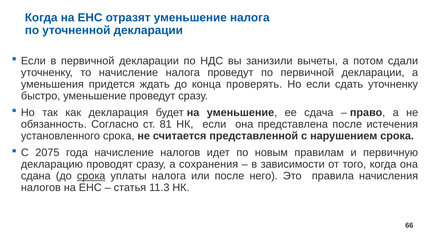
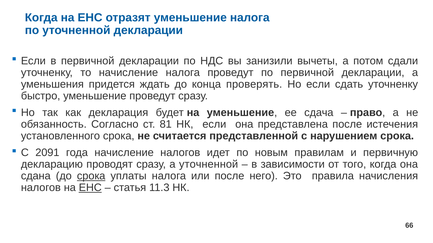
2075: 2075 -> 2091
а сохранения: сохранения -> уточненной
ЕНС at (90, 188) underline: none -> present
